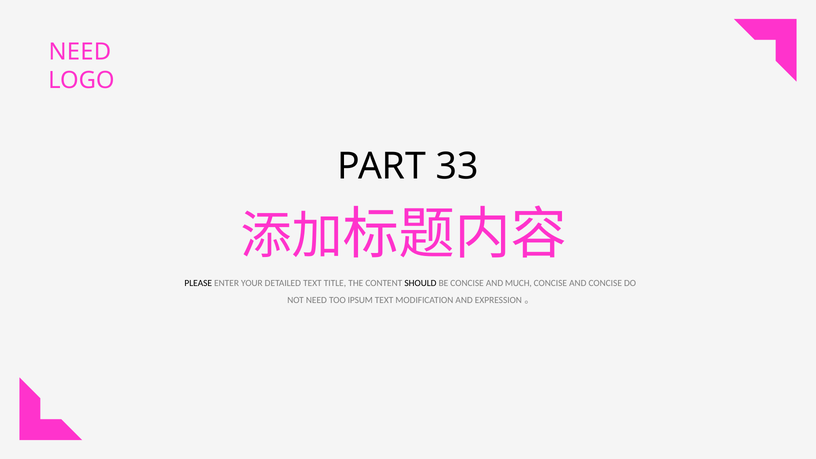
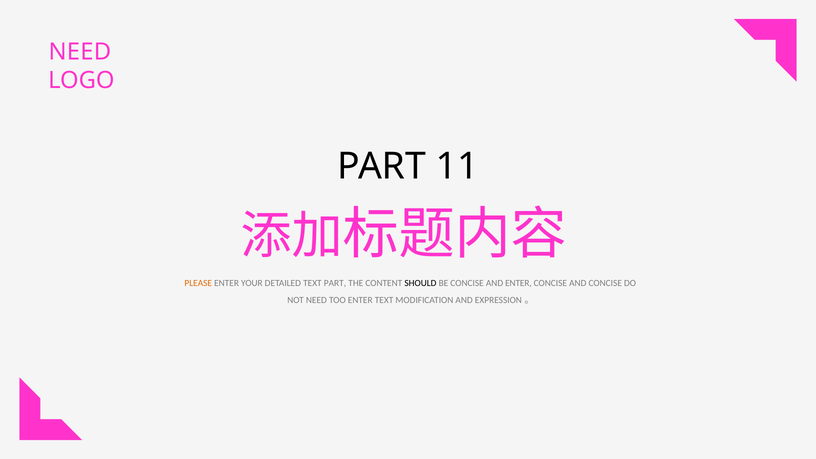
33: 33 -> 11
PLEASE colour: black -> orange
TEXT TITLE: TITLE -> PART
AND MUCH: MUCH -> ENTER
TOO IPSUM: IPSUM -> ENTER
